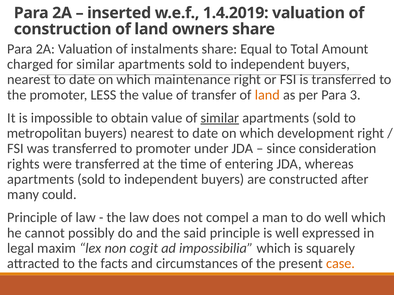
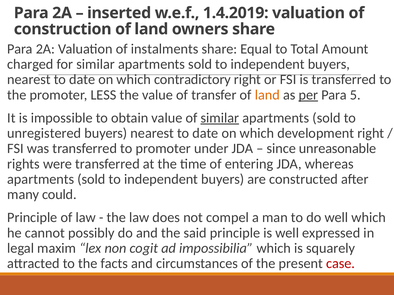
maintenance: maintenance -> contradictory
per underline: none -> present
3: 3 -> 5
metropolitan: metropolitan -> unregistered
consideration: consideration -> unreasonable
case colour: orange -> red
